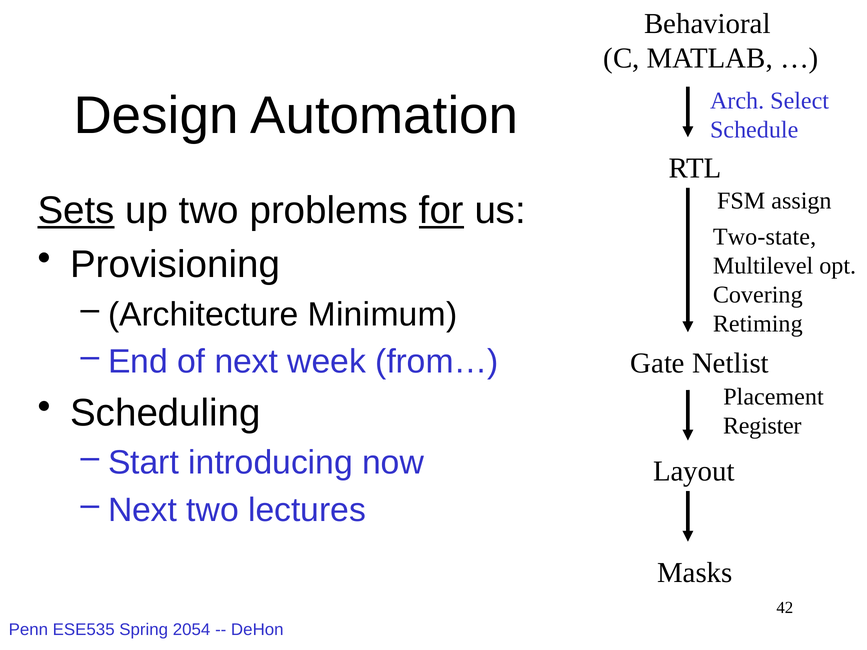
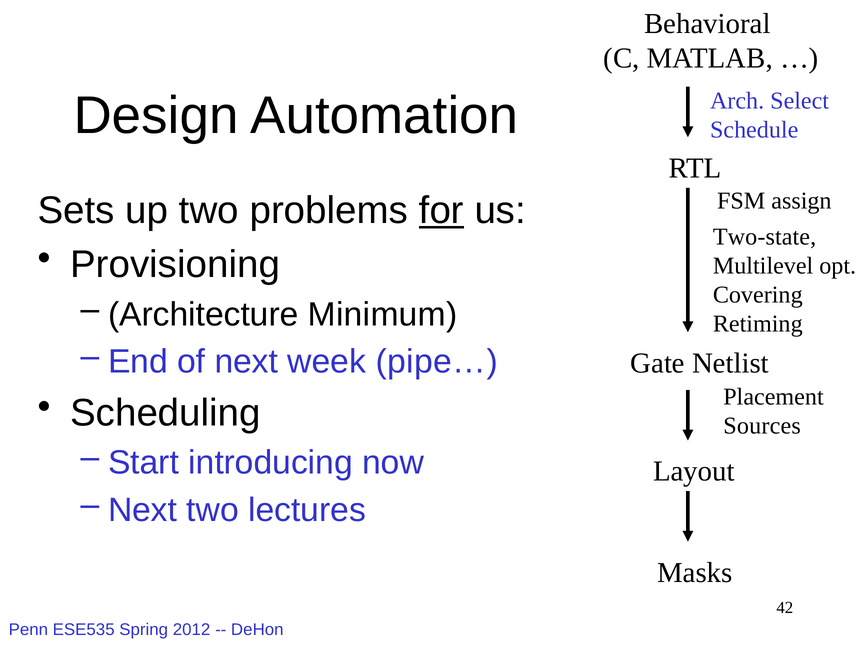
Sets underline: present -> none
from…: from… -> pipe…
Register: Register -> Sources
2054: 2054 -> 2012
